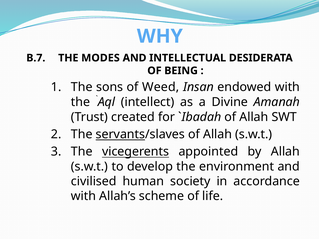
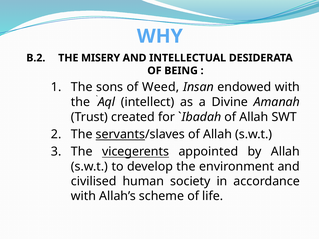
B.7: B.7 -> B.2
MODES: MODES -> MISERY
